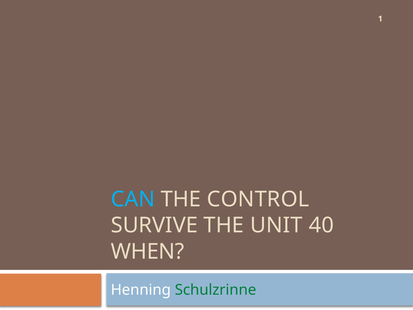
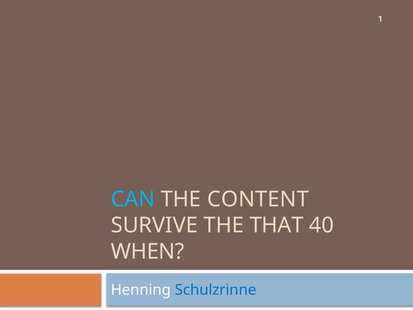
CONTROL: CONTROL -> CONTENT
UNIT: UNIT -> THAT
Schulzrinne colour: green -> blue
